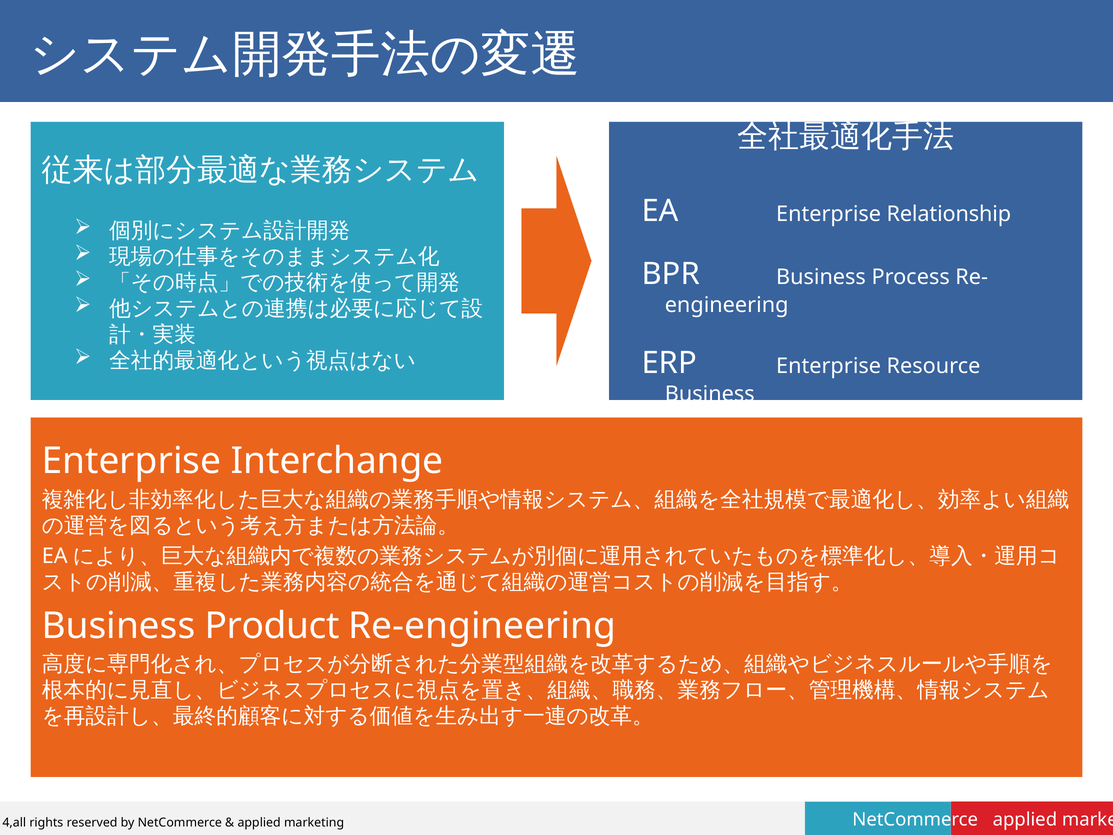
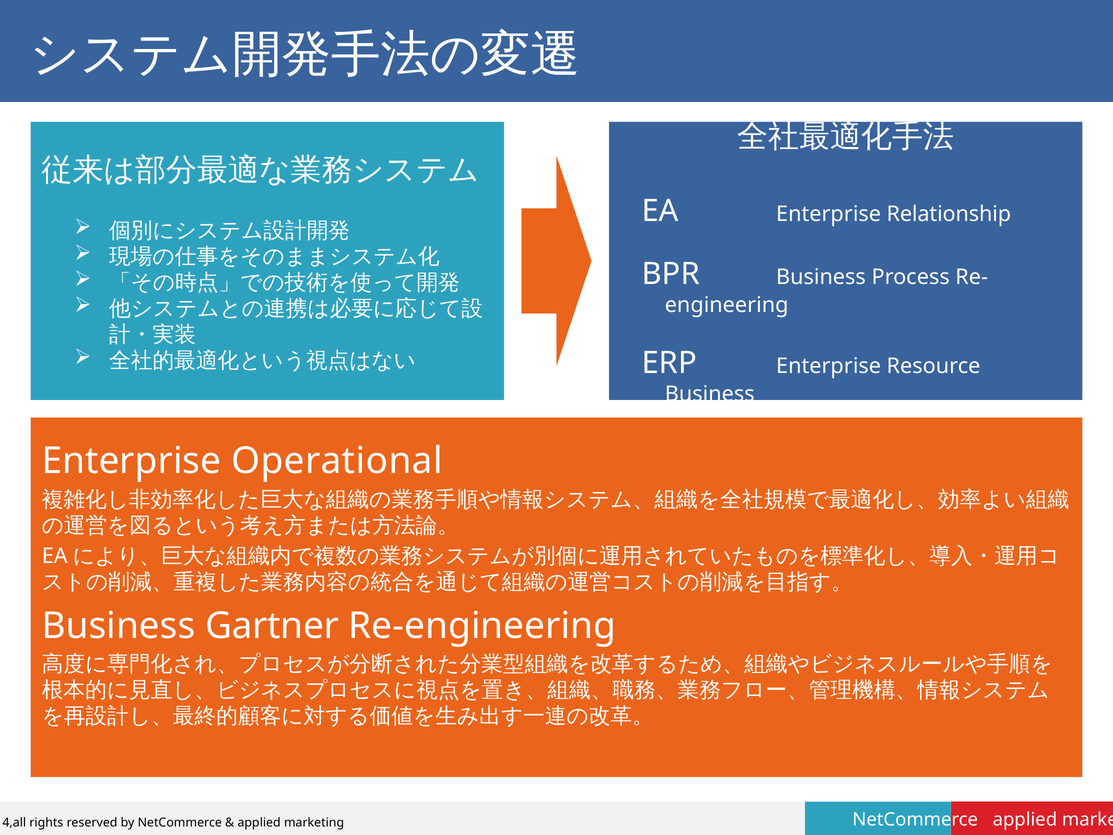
Interchange: Interchange -> Operational
Product: Product -> Gartner
